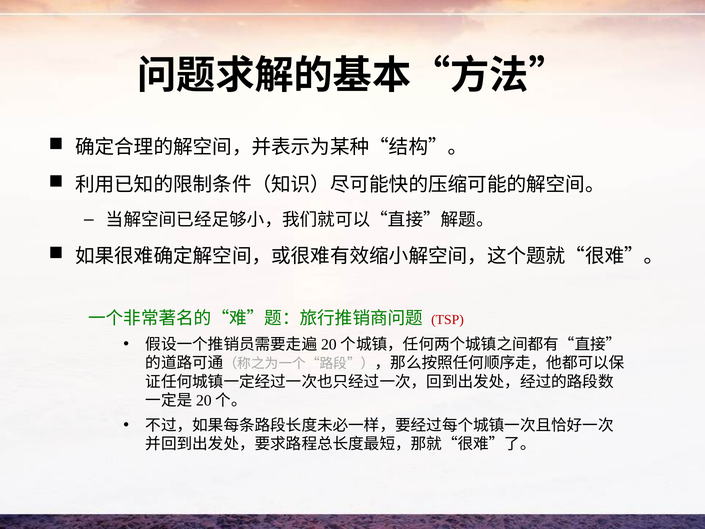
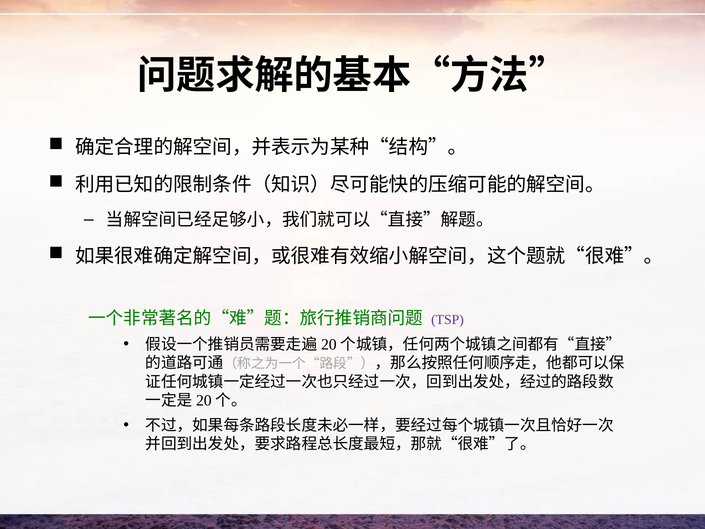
TSP colour: red -> purple
